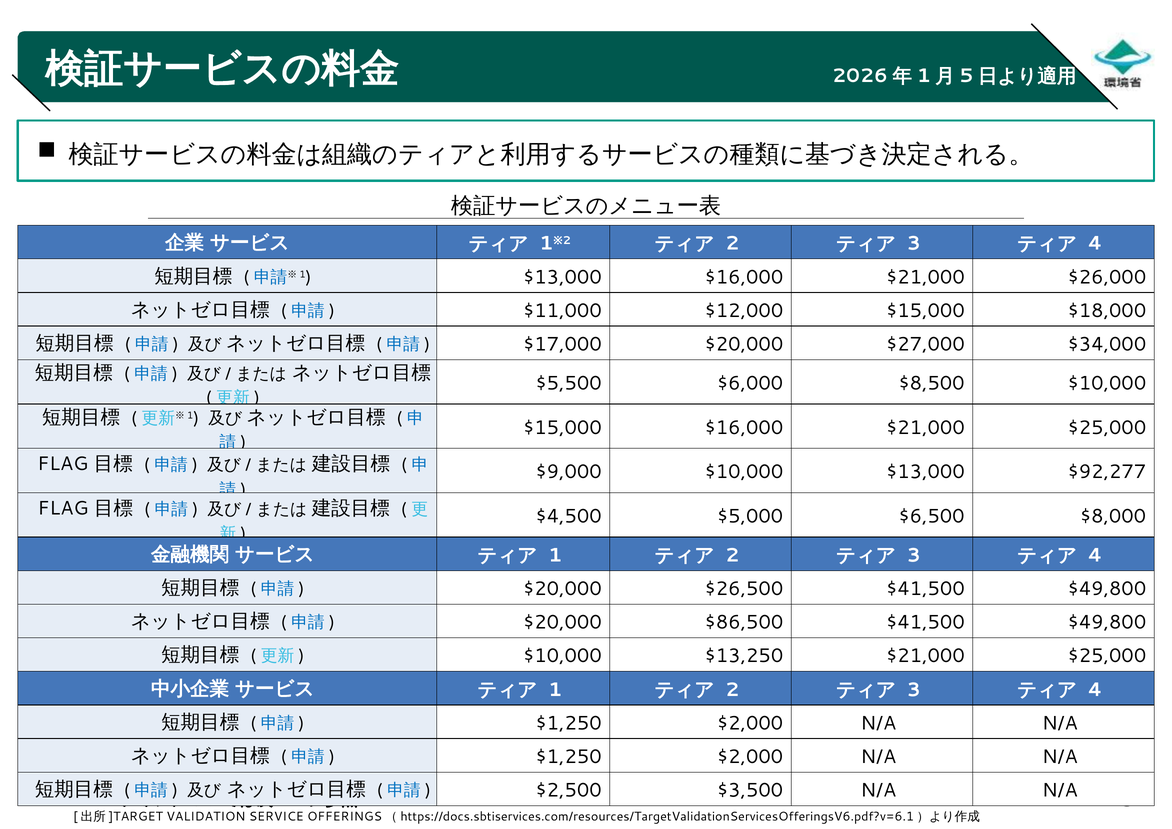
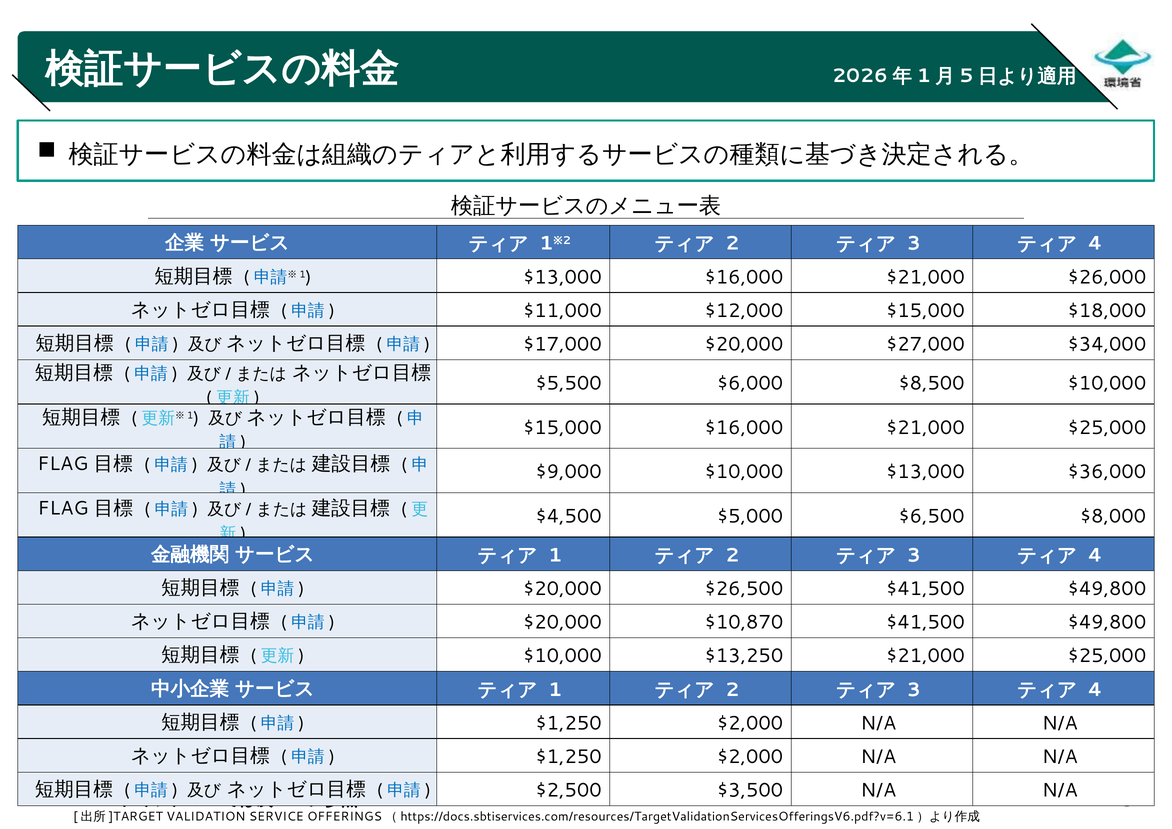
$92,277: $92,277 -> $36,000
$86,500: $86,500 -> $10,870
